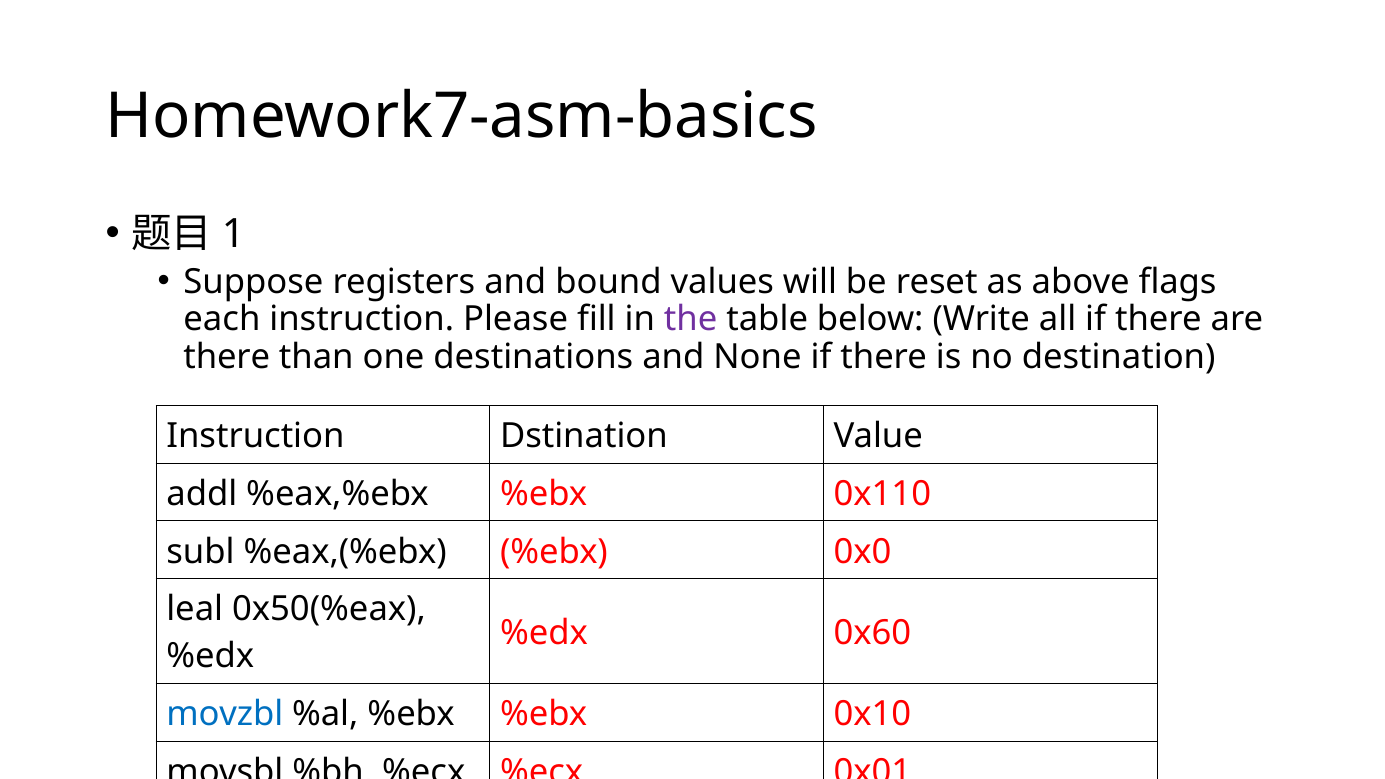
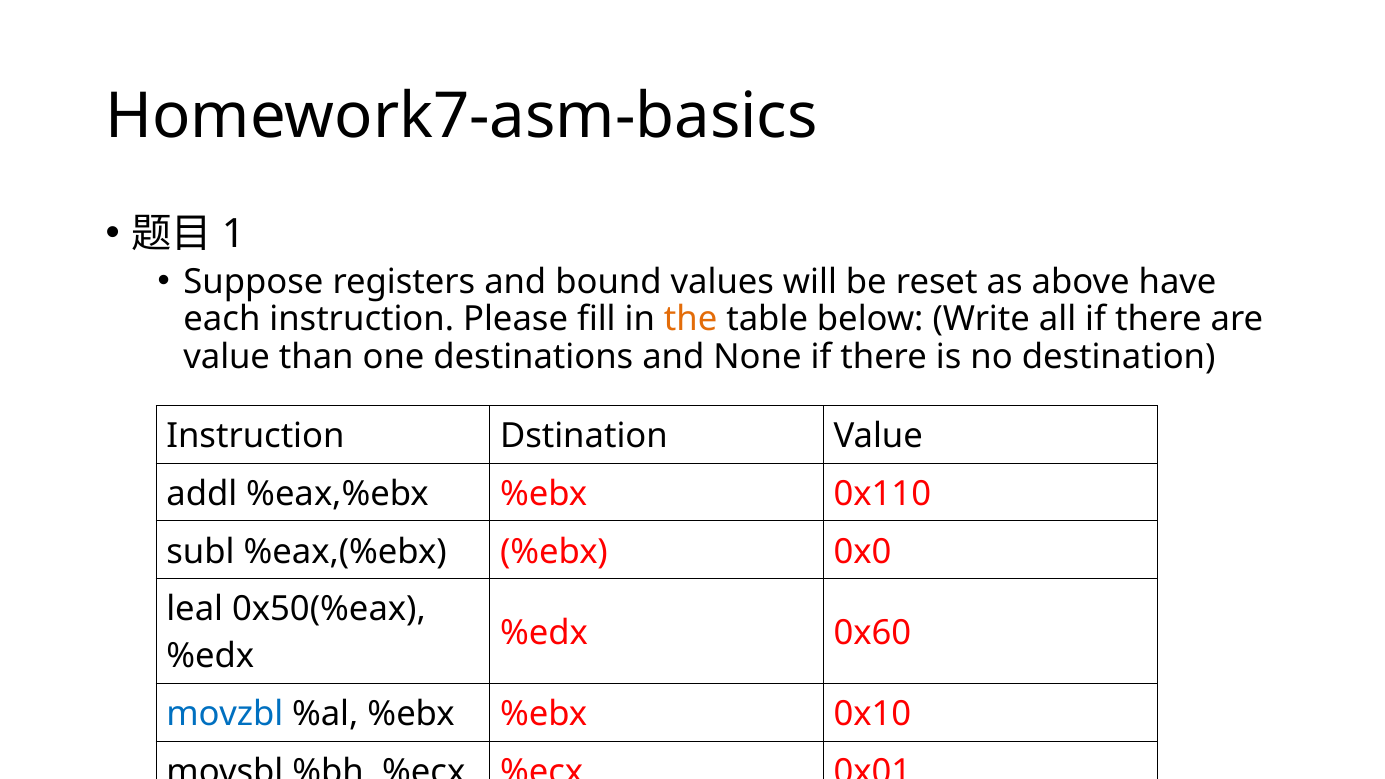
flags: flags -> have
the colour: purple -> orange
there at (227, 357): there -> value
